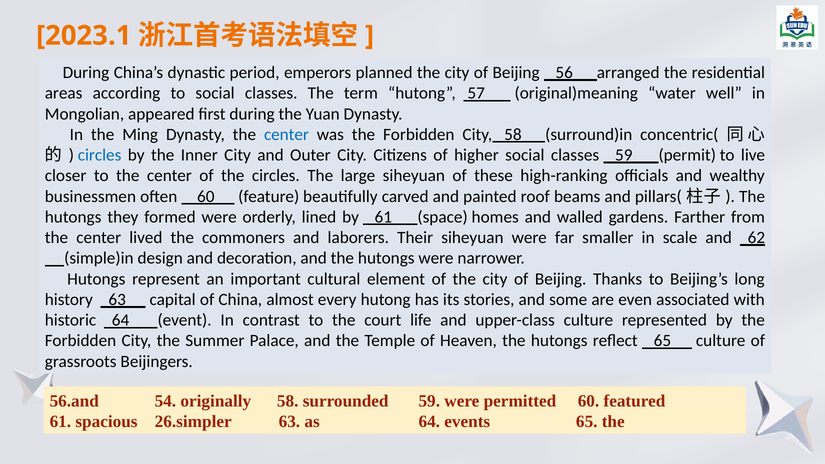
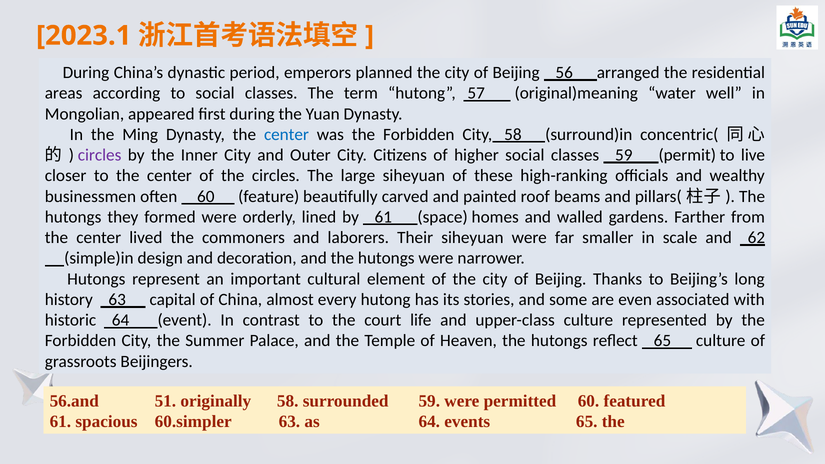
circles at (100, 155) colour: blue -> purple
54: 54 -> 51
26.simpler: 26.simpler -> 60.simpler
